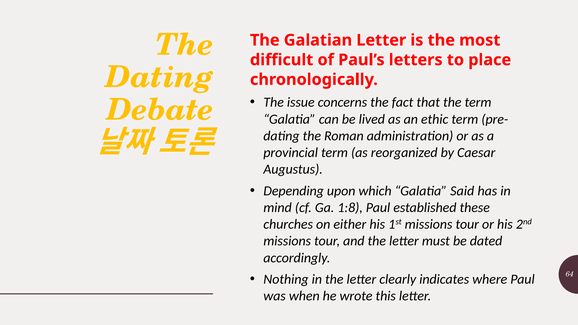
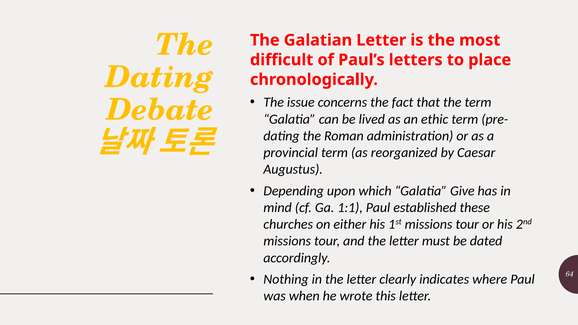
Said: Said -> Give
1:8: 1:8 -> 1:1
